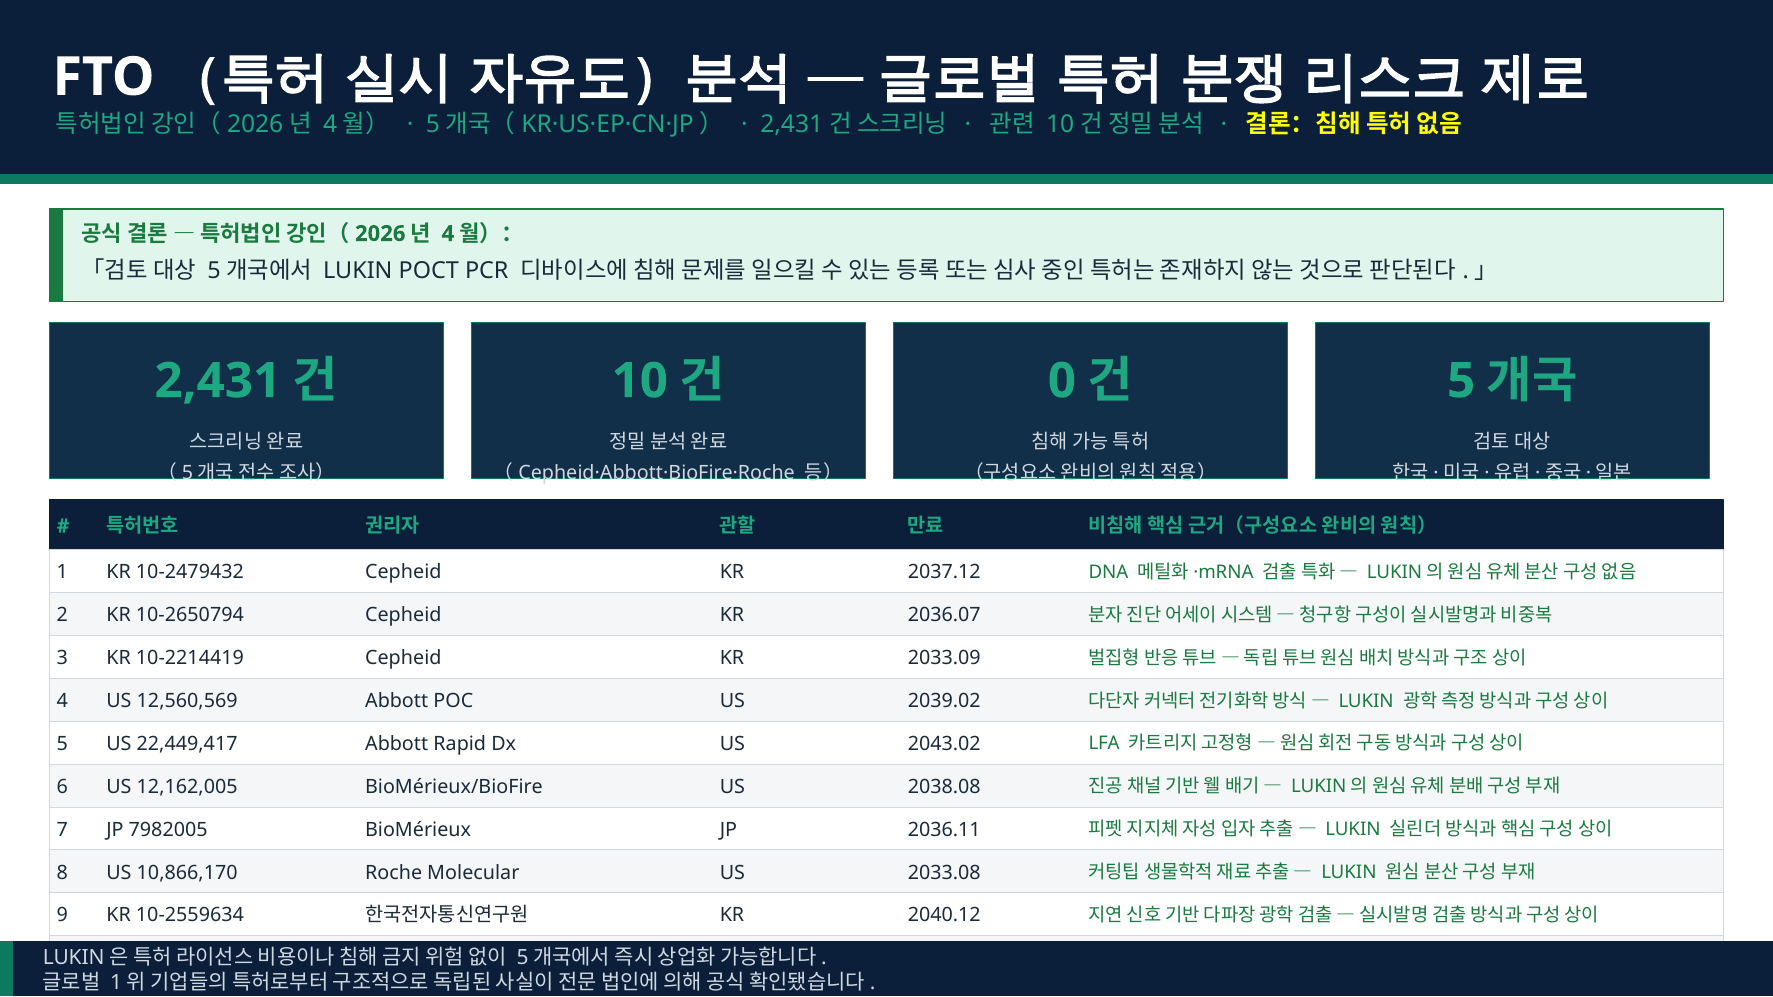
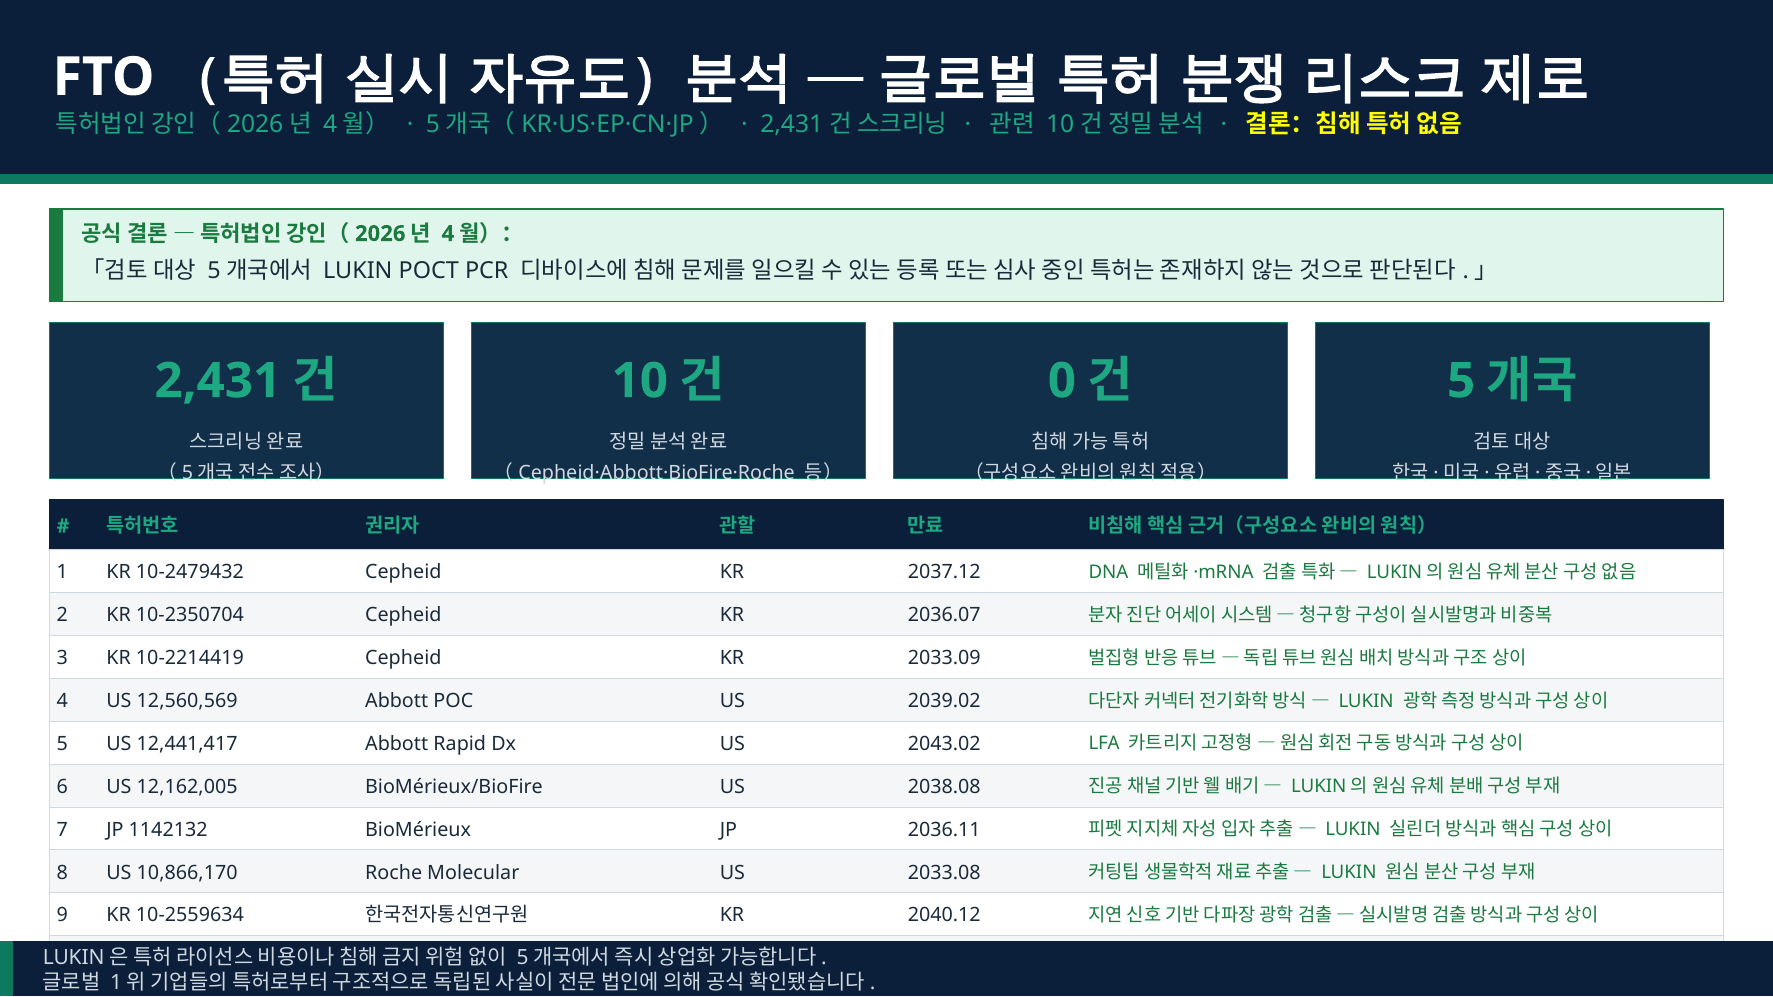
10-2650794: 10-2650794 -> 10-2350704
22,449,417: 22,449,417 -> 12,441,417
7982005: 7982005 -> 1142132
